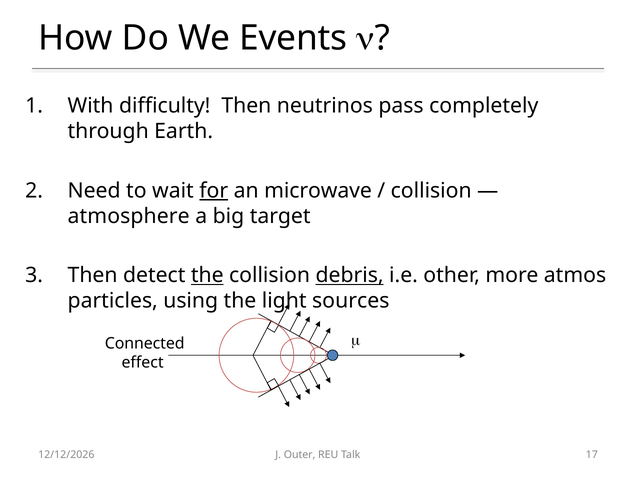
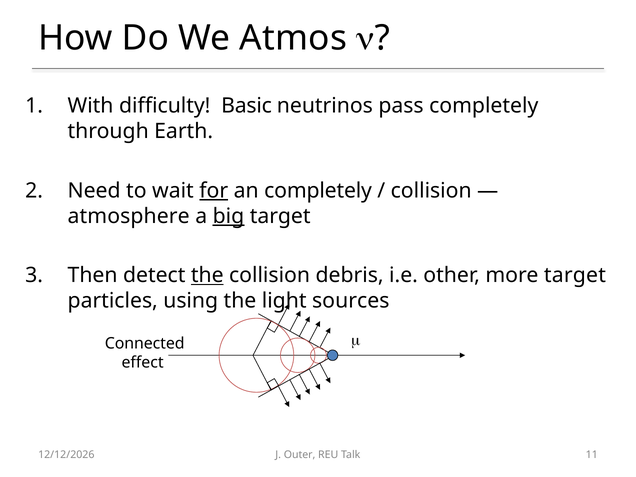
Events: Events -> Atmos
difficulty Then: Then -> Basic
an microwave: microwave -> completely
big underline: none -> present
debris underline: present -> none
more atmos: atmos -> target
17: 17 -> 11
